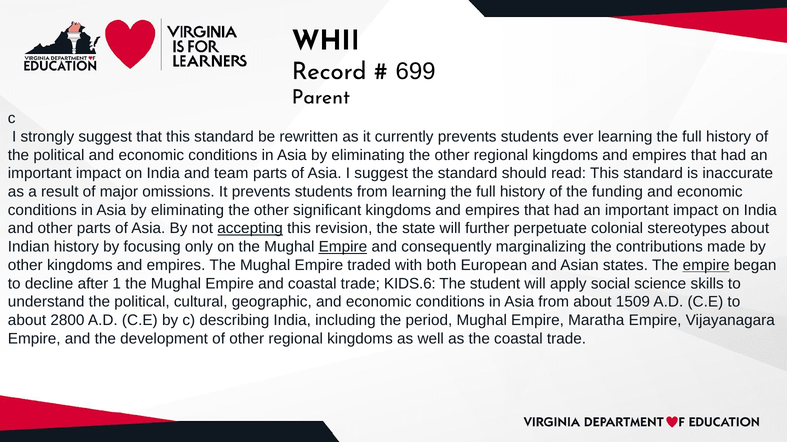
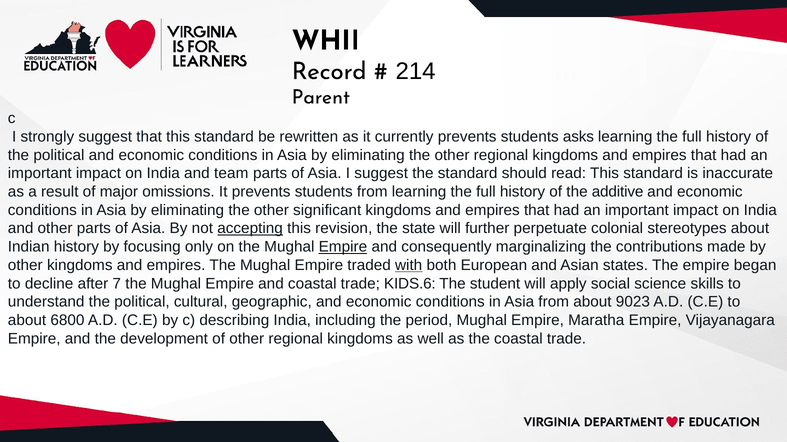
699: 699 -> 214
ever: ever -> asks
funding: funding -> additive
with underline: none -> present
empire at (706, 266) underline: present -> none
1: 1 -> 7
1509: 1509 -> 9023
2800: 2800 -> 6800
